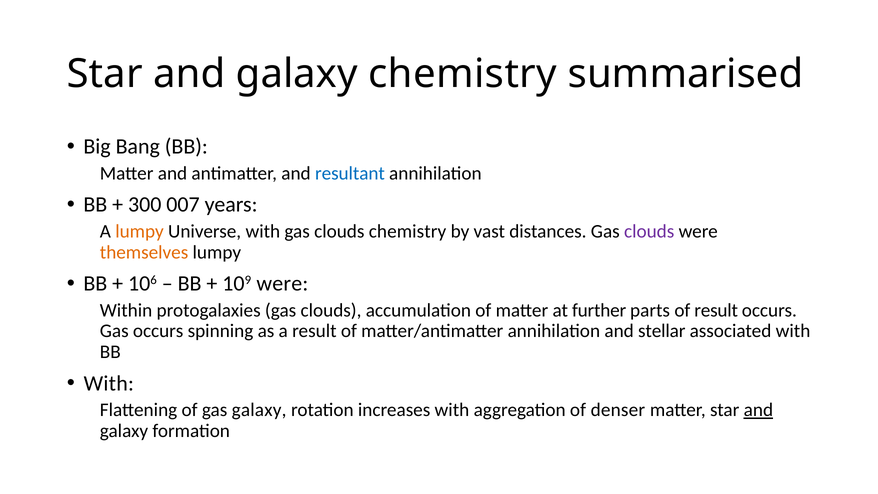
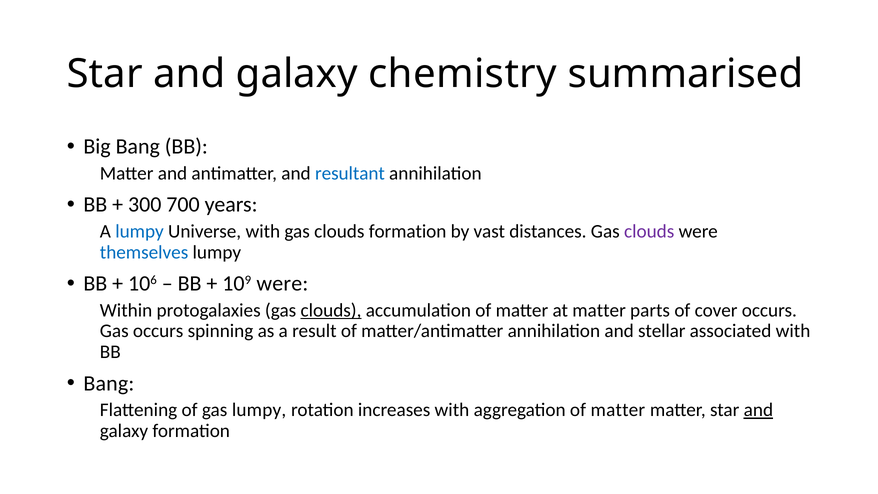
007: 007 -> 700
lumpy at (140, 231) colour: orange -> blue
clouds chemistry: chemistry -> formation
themselves colour: orange -> blue
clouds at (331, 310) underline: none -> present
at further: further -> matter
of result: result -> cover
With at (109, 383): With -> Bang
gas galaxy: galaxy -> lumpy
aggregation of denser: denser -> matter
